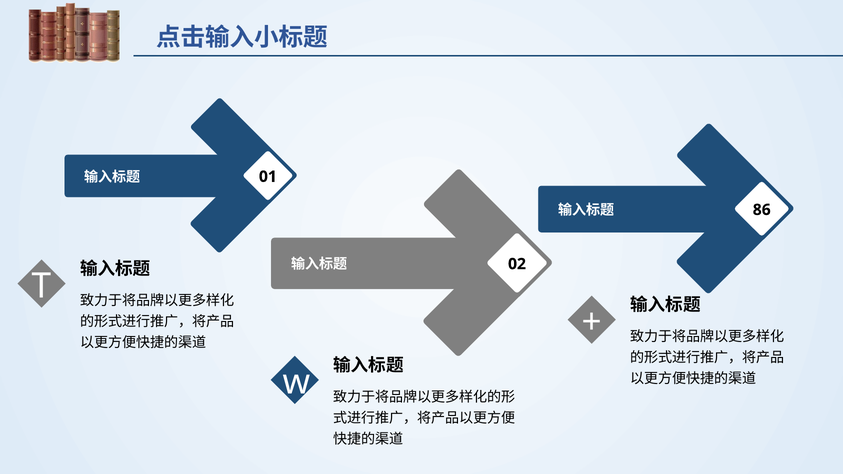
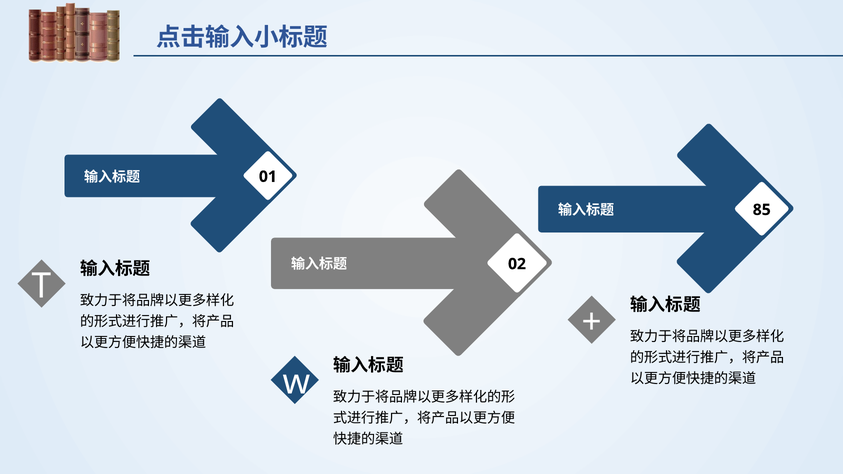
86: 86 -> 85
